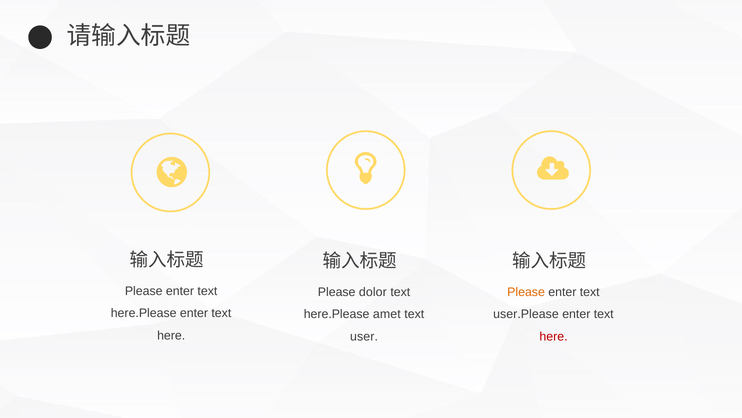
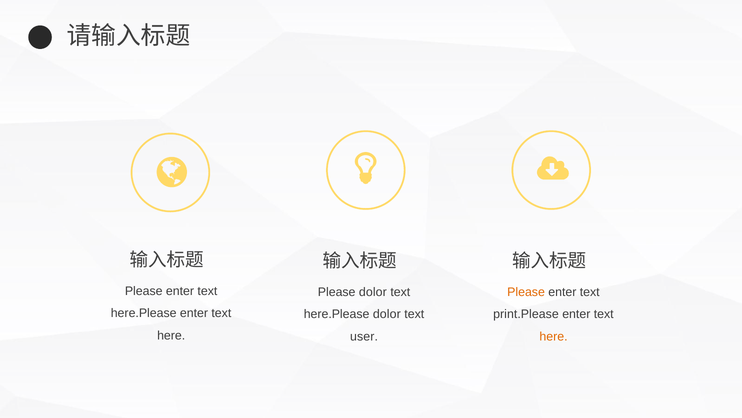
here.Please amet: amet -> dolor
user.Please: user.Please -> print.Please
here at (554, 336) colour: red -> orange
